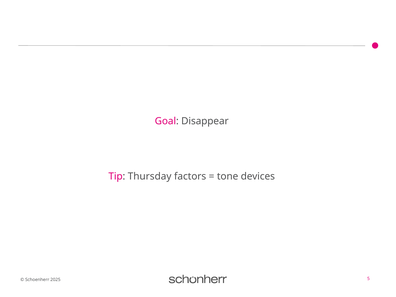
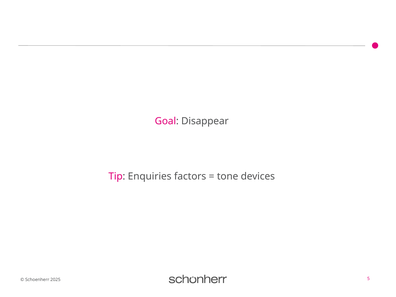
Thursday: Thursday -> Enquiries
